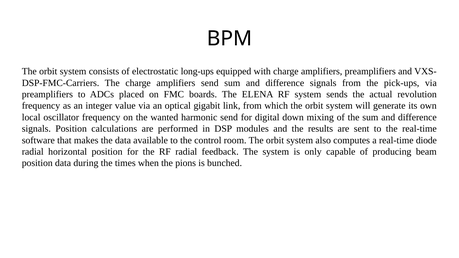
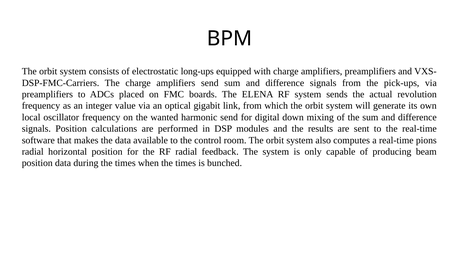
diode: diode -> pions
when the pions: pions -> times
